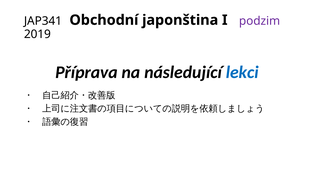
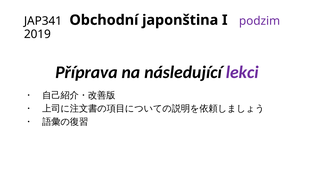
lekci colour: blue -> purple
